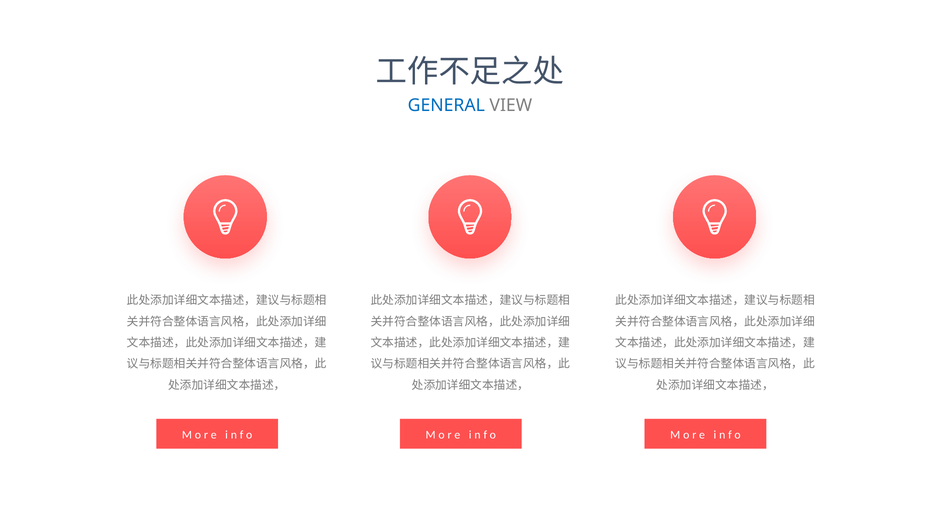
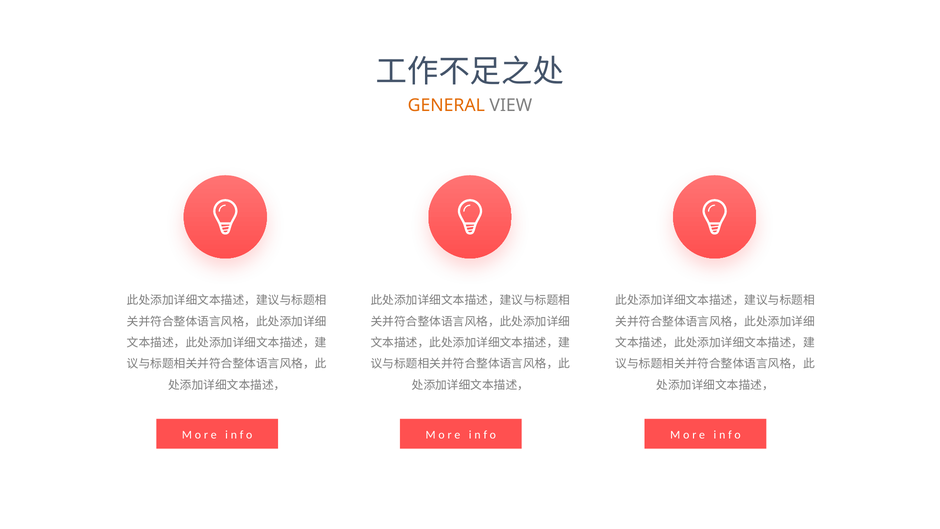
GENERAL colour: blue -> orange
